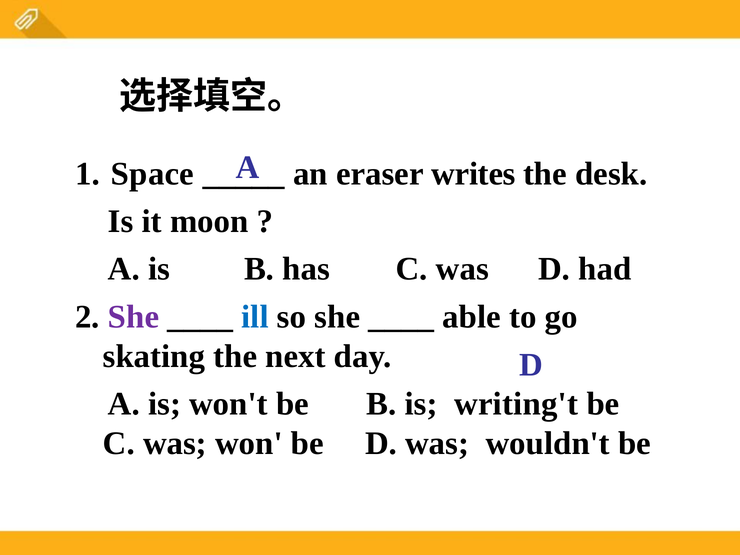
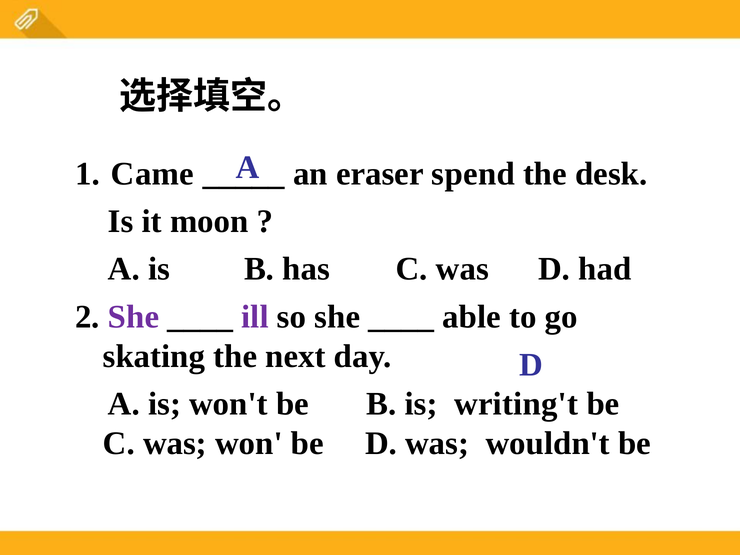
Space: Space -> Came
writes: writes -> spend
ill colour: blue -> purple
